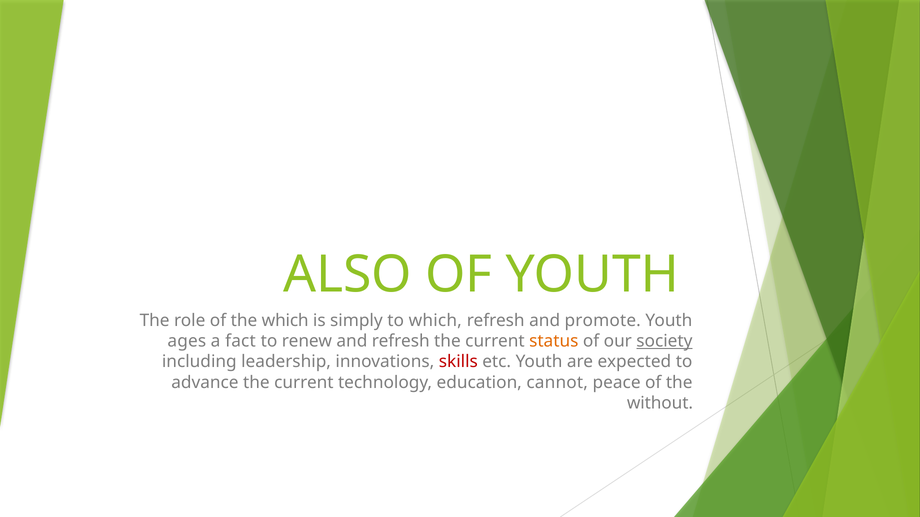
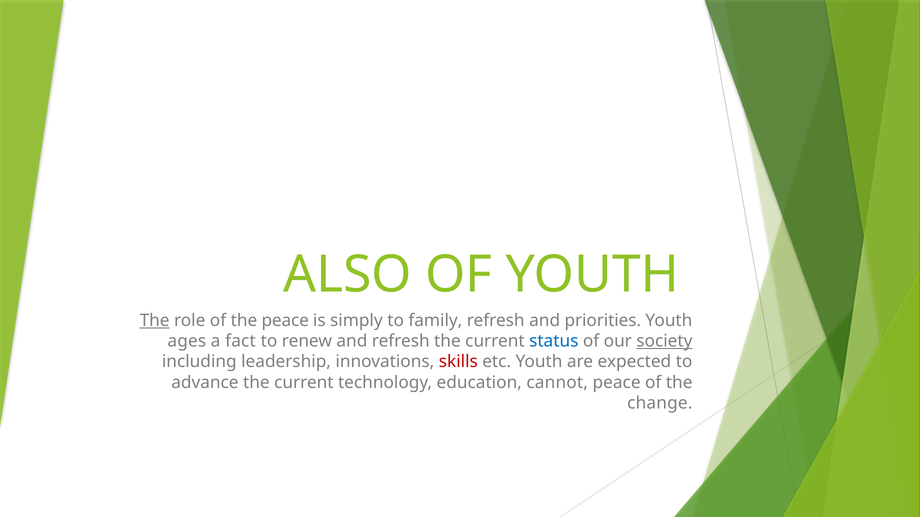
The at (155, 321) underline: none -> present
the which: which -> peace
to which: which -> family
promote: promote -> priorities
status colour: orange -> blue
without: without -> change
